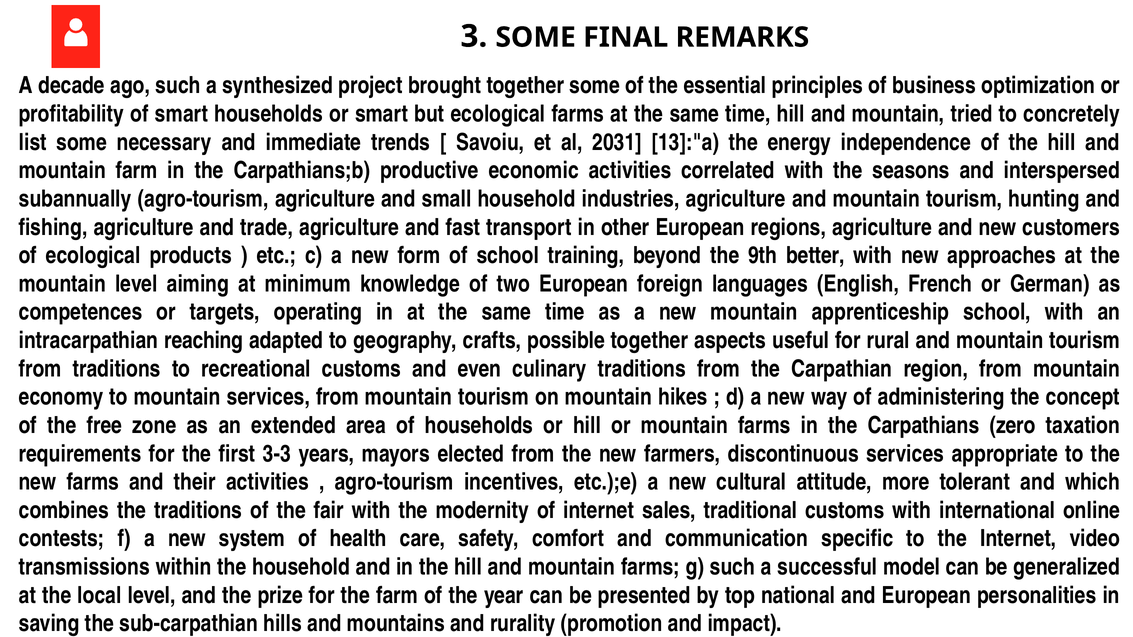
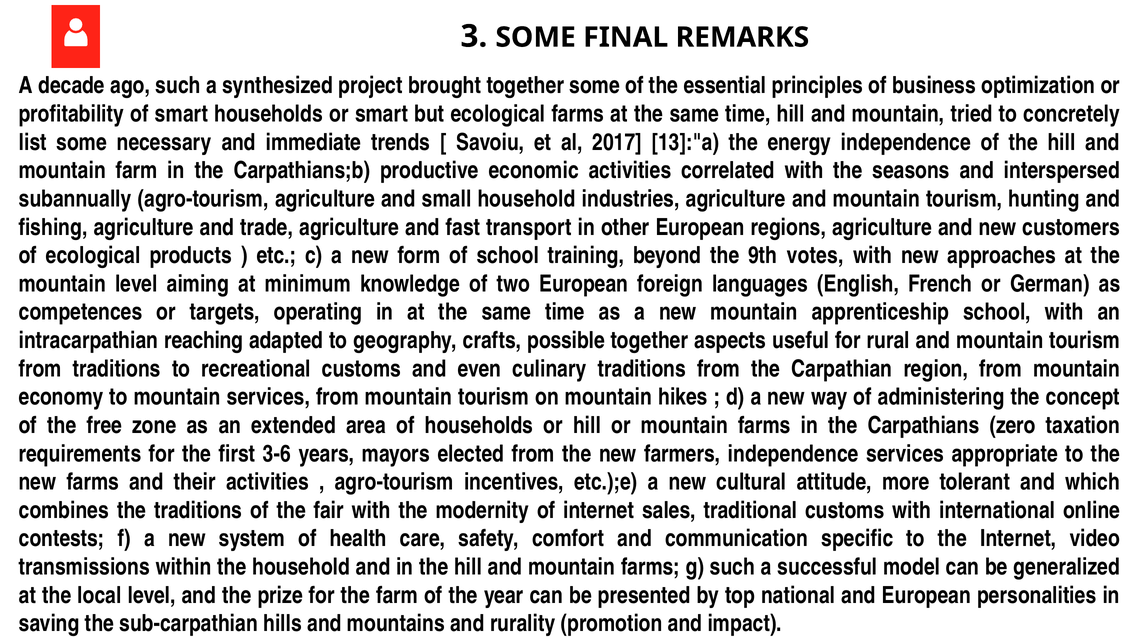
2031: 2031 -> 2017
better: better -> votes
3-3: 3-3 -> 3-6
farmers discontinuous: discontinuous -> independence
